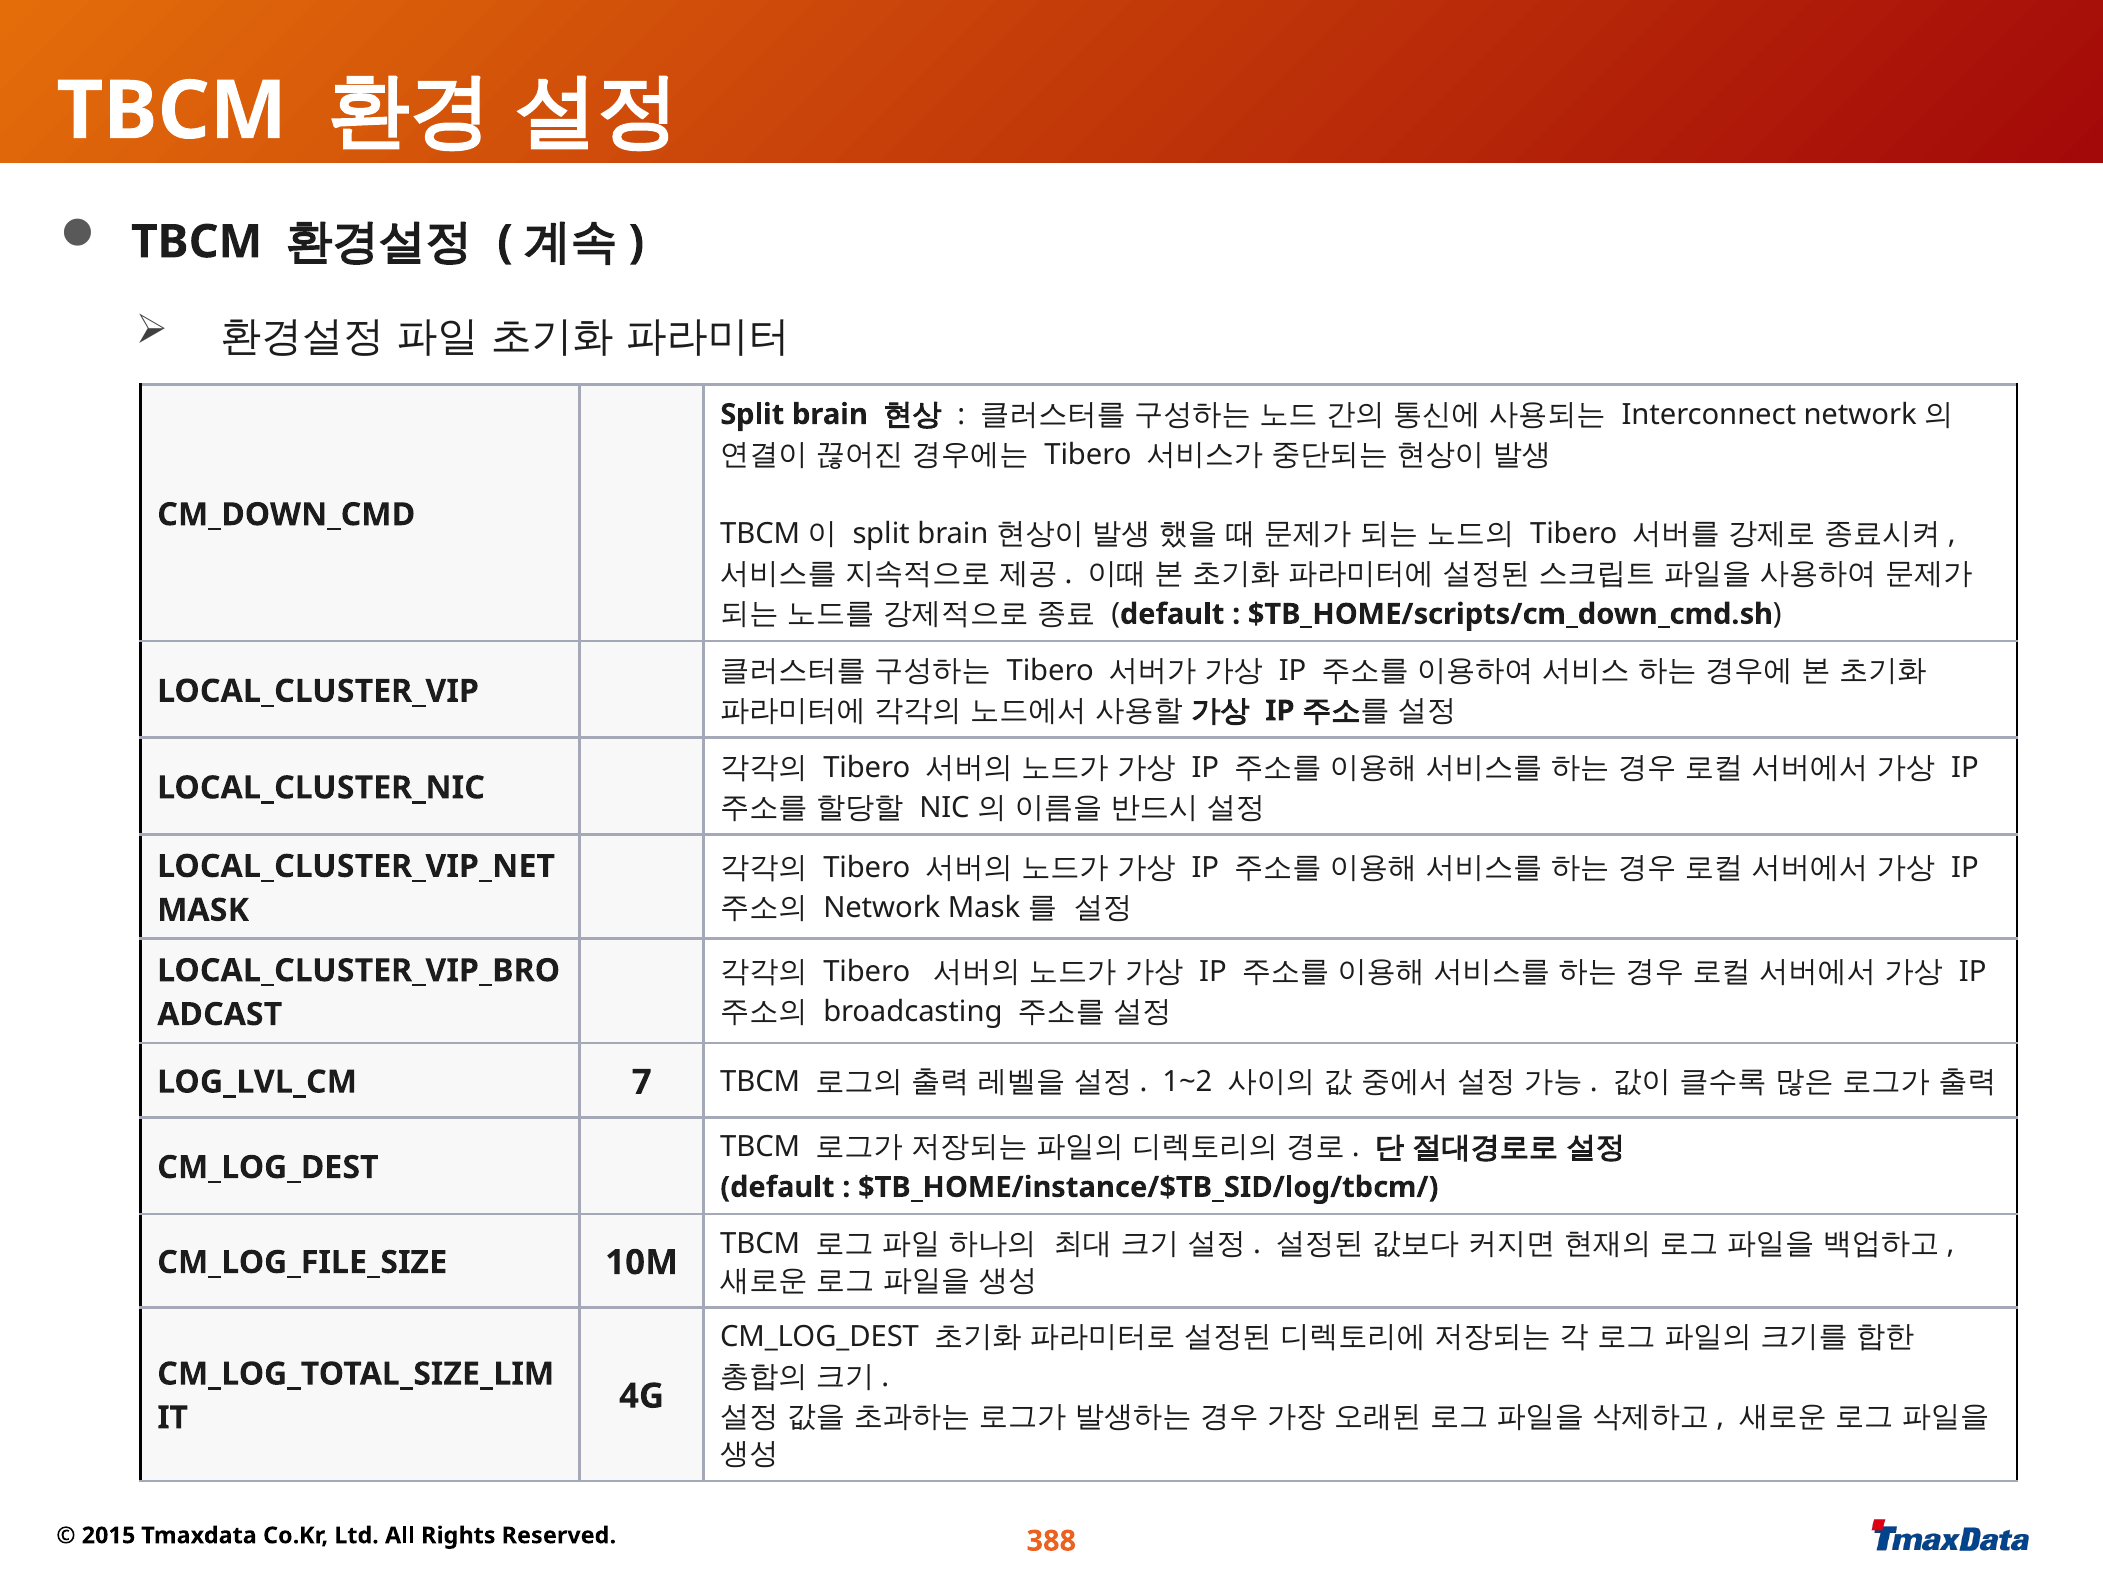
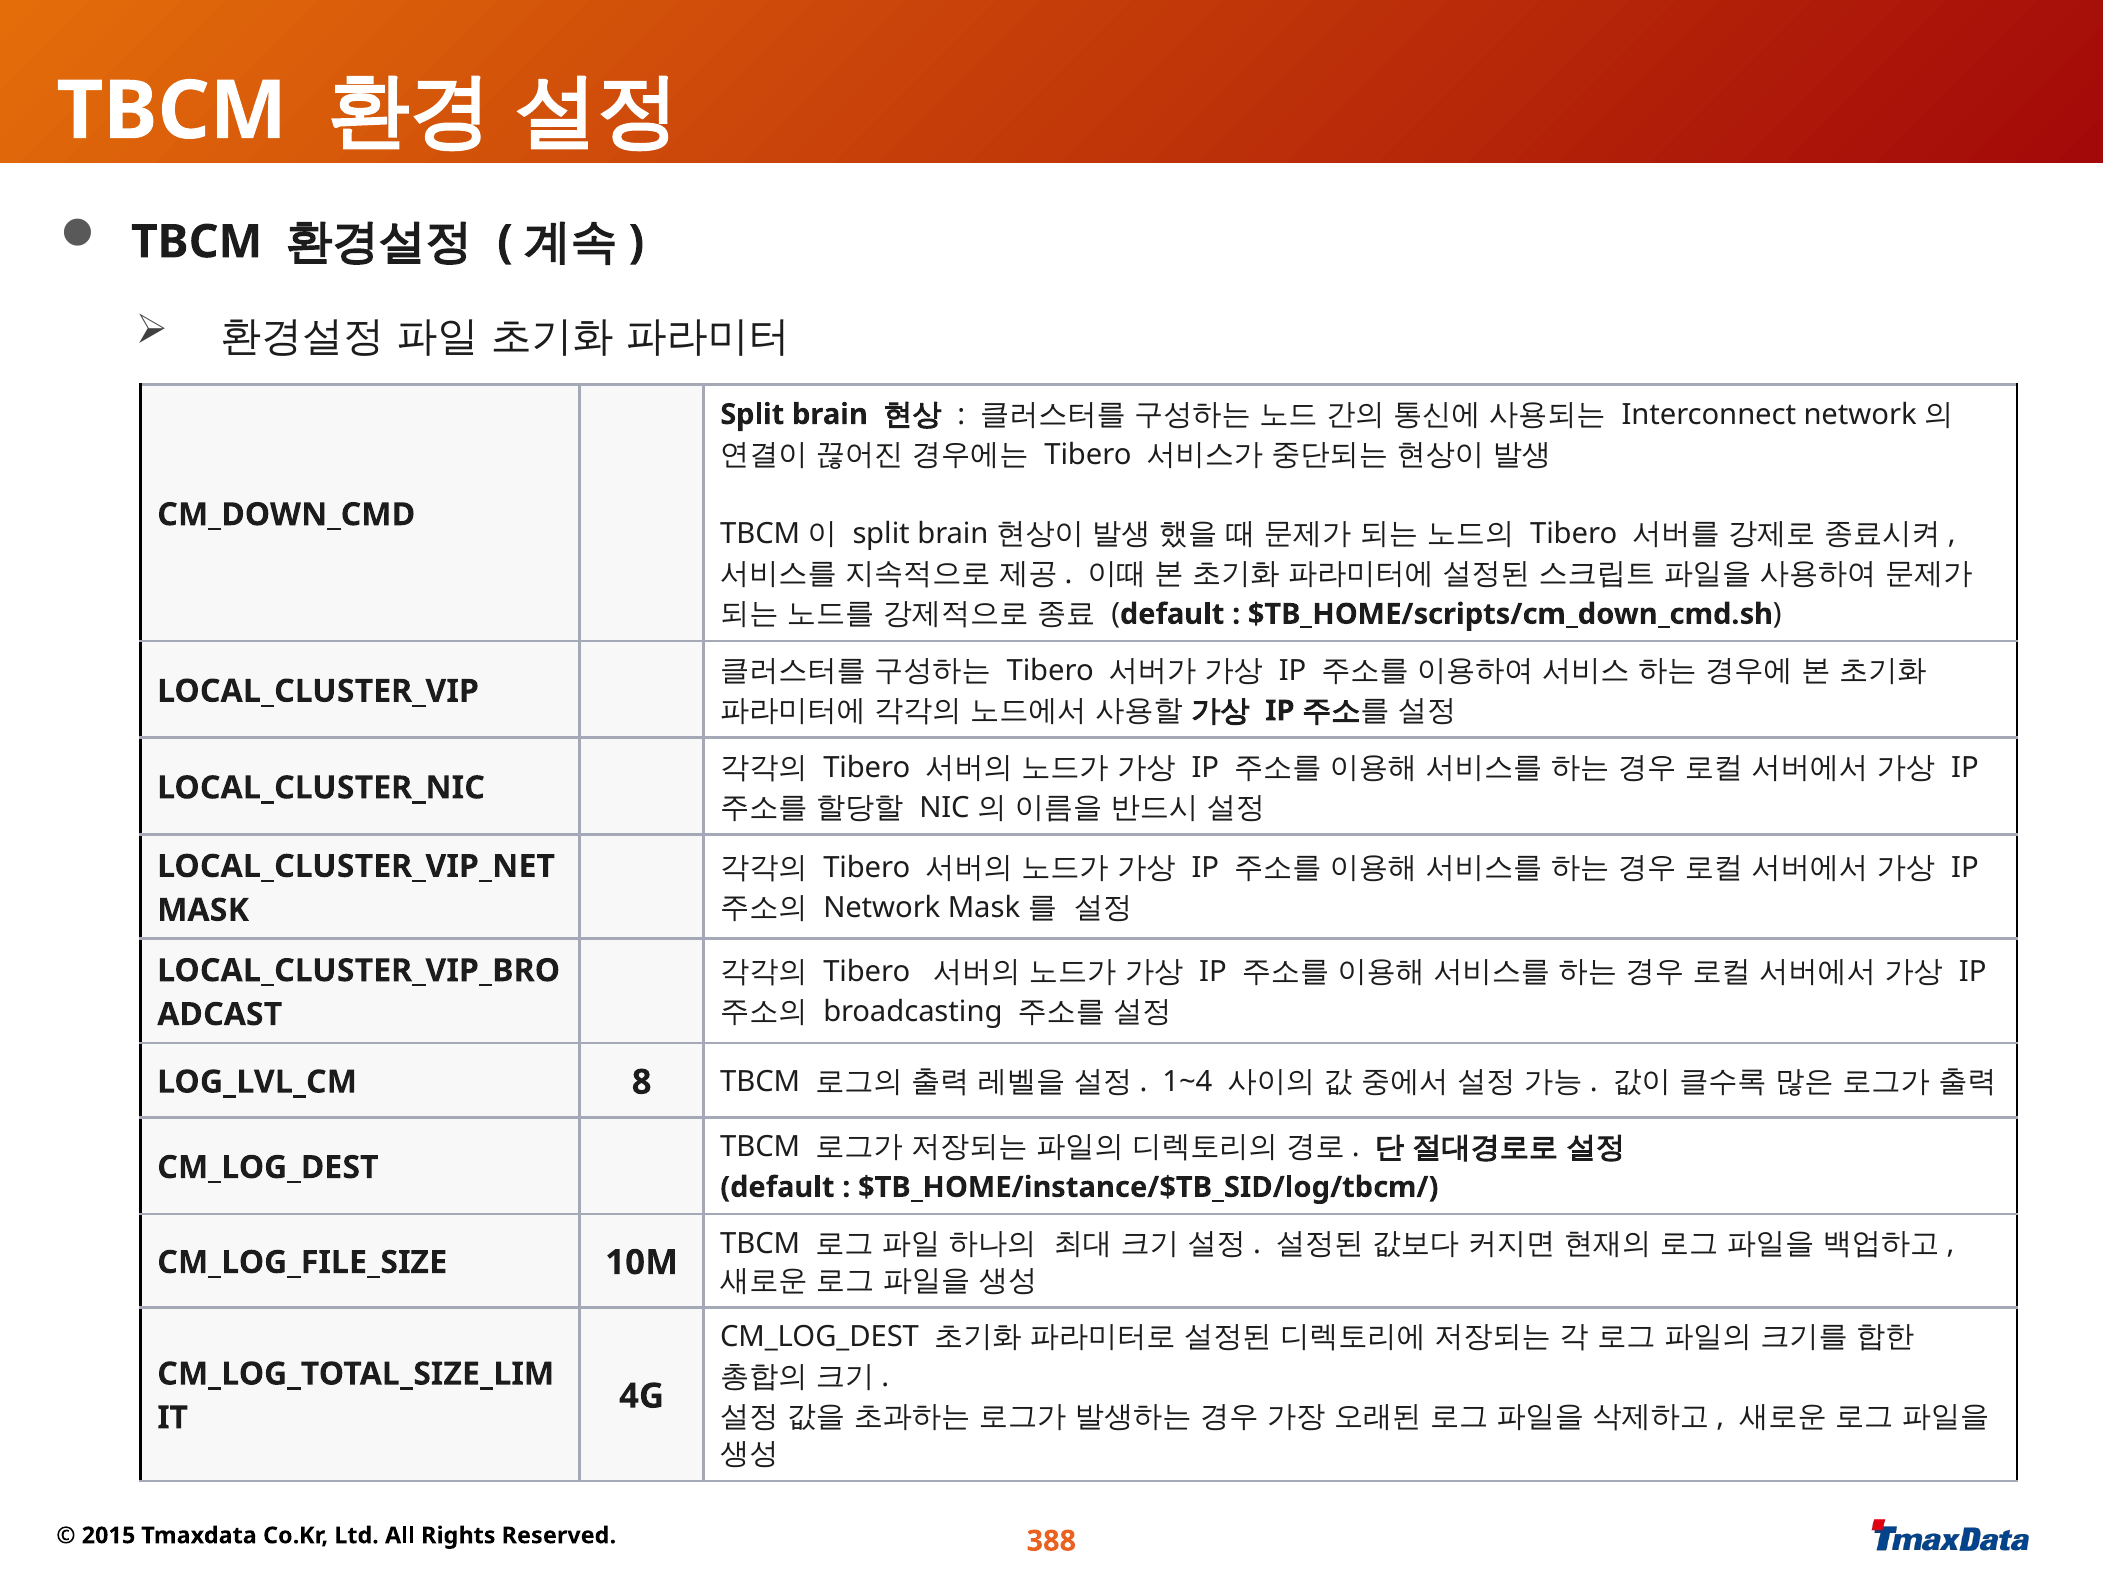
7: 7 -> 8
1~2: 1~2 -> 1~4
